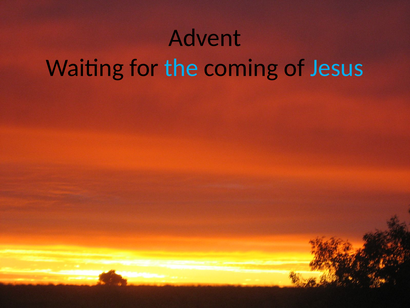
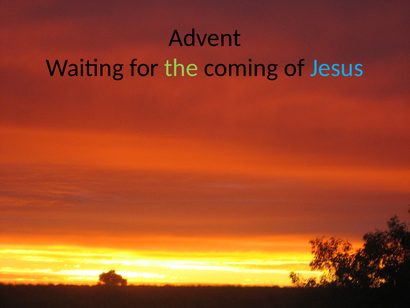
the colour: light blue -> light green
